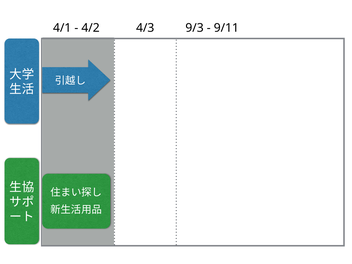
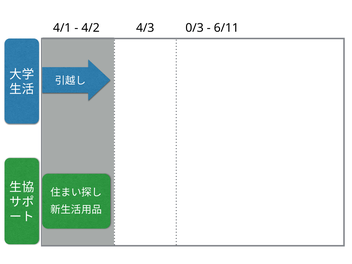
9/3: 9/3 -> 0/3
9/11: 9/11 -> 6/11
